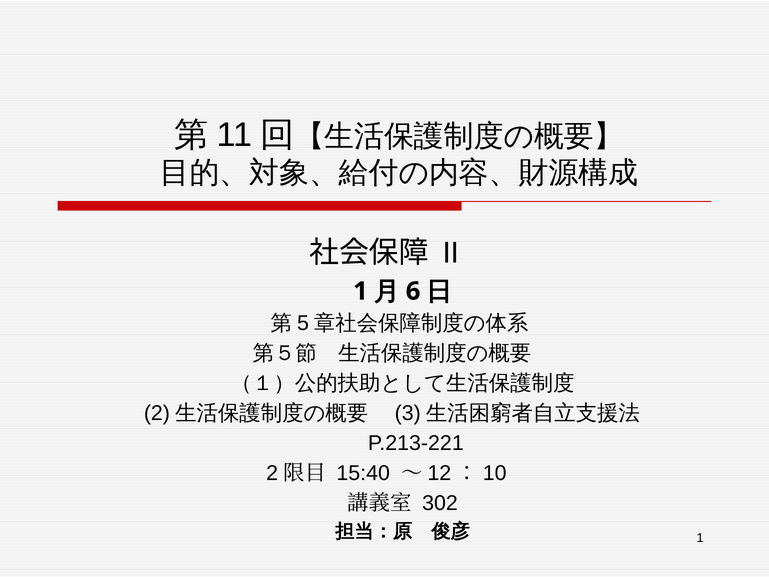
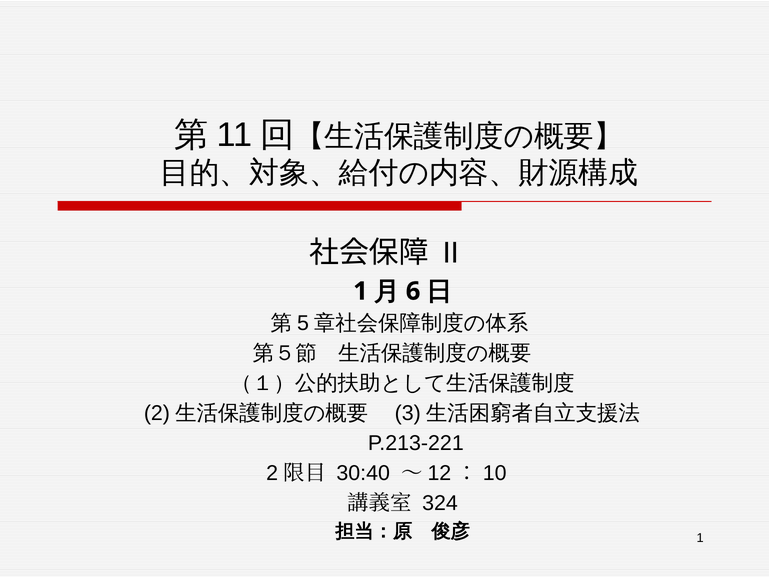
15:40: 15:40 -> 30:40
302: 302 -> 324
